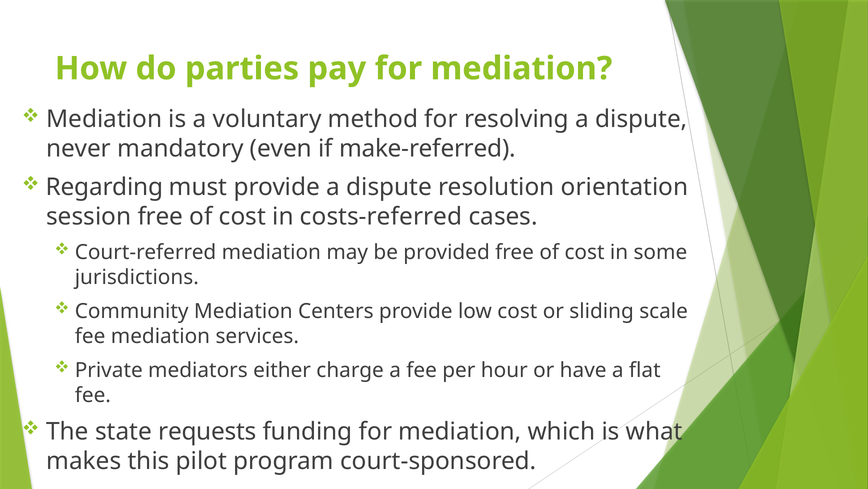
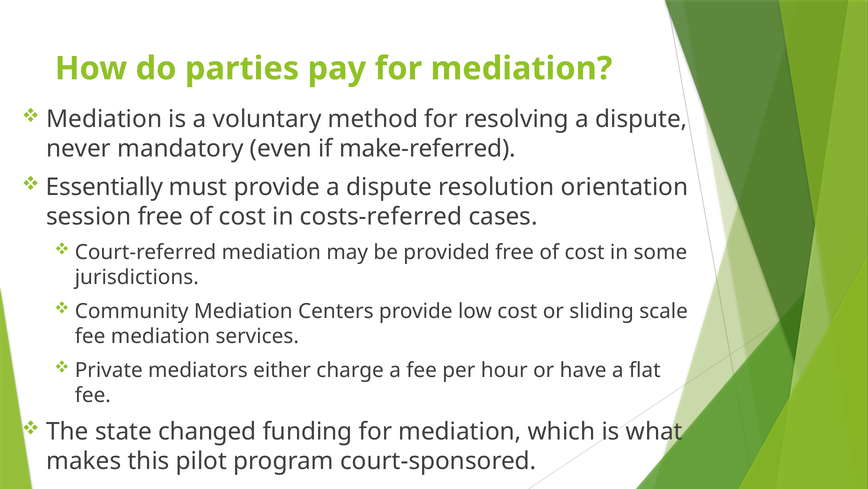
Regarding: Regarding -> Essentially
requests: requests -> changed
